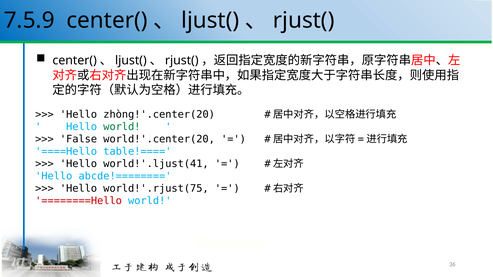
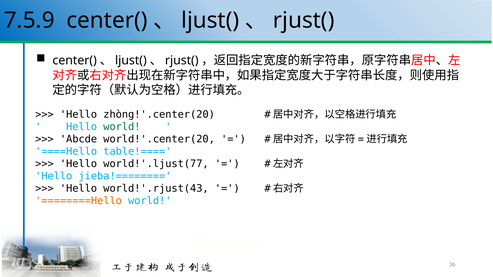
False: False -> Abcde
world!'.ljust(41: world!'.ljust(41 -> world!'.ljust(77
abcde!========: abcde!======== -> jieba!========
world!'.rjust(75: world!'.rjust(75 -> world!'.rjust(43
========Hello colour: red -> orange
